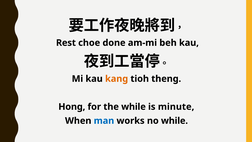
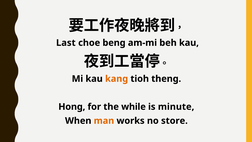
Rest: Rest -> Last
done: done -> beng
man colour: blue -> orange
no while: while -> store
